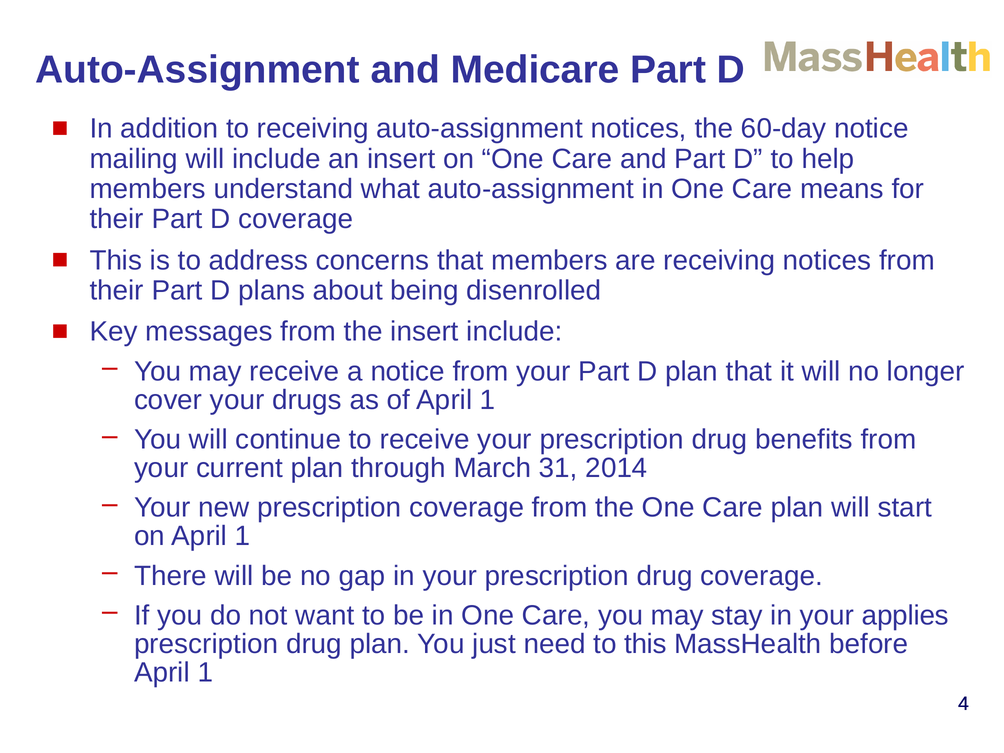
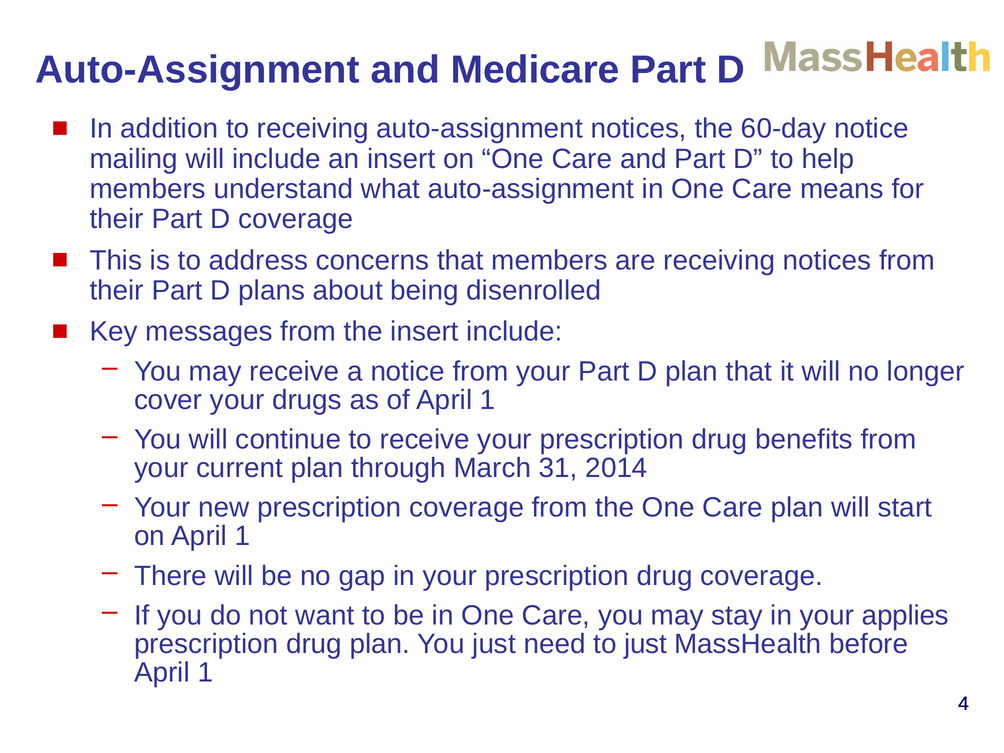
to this: this -> just
